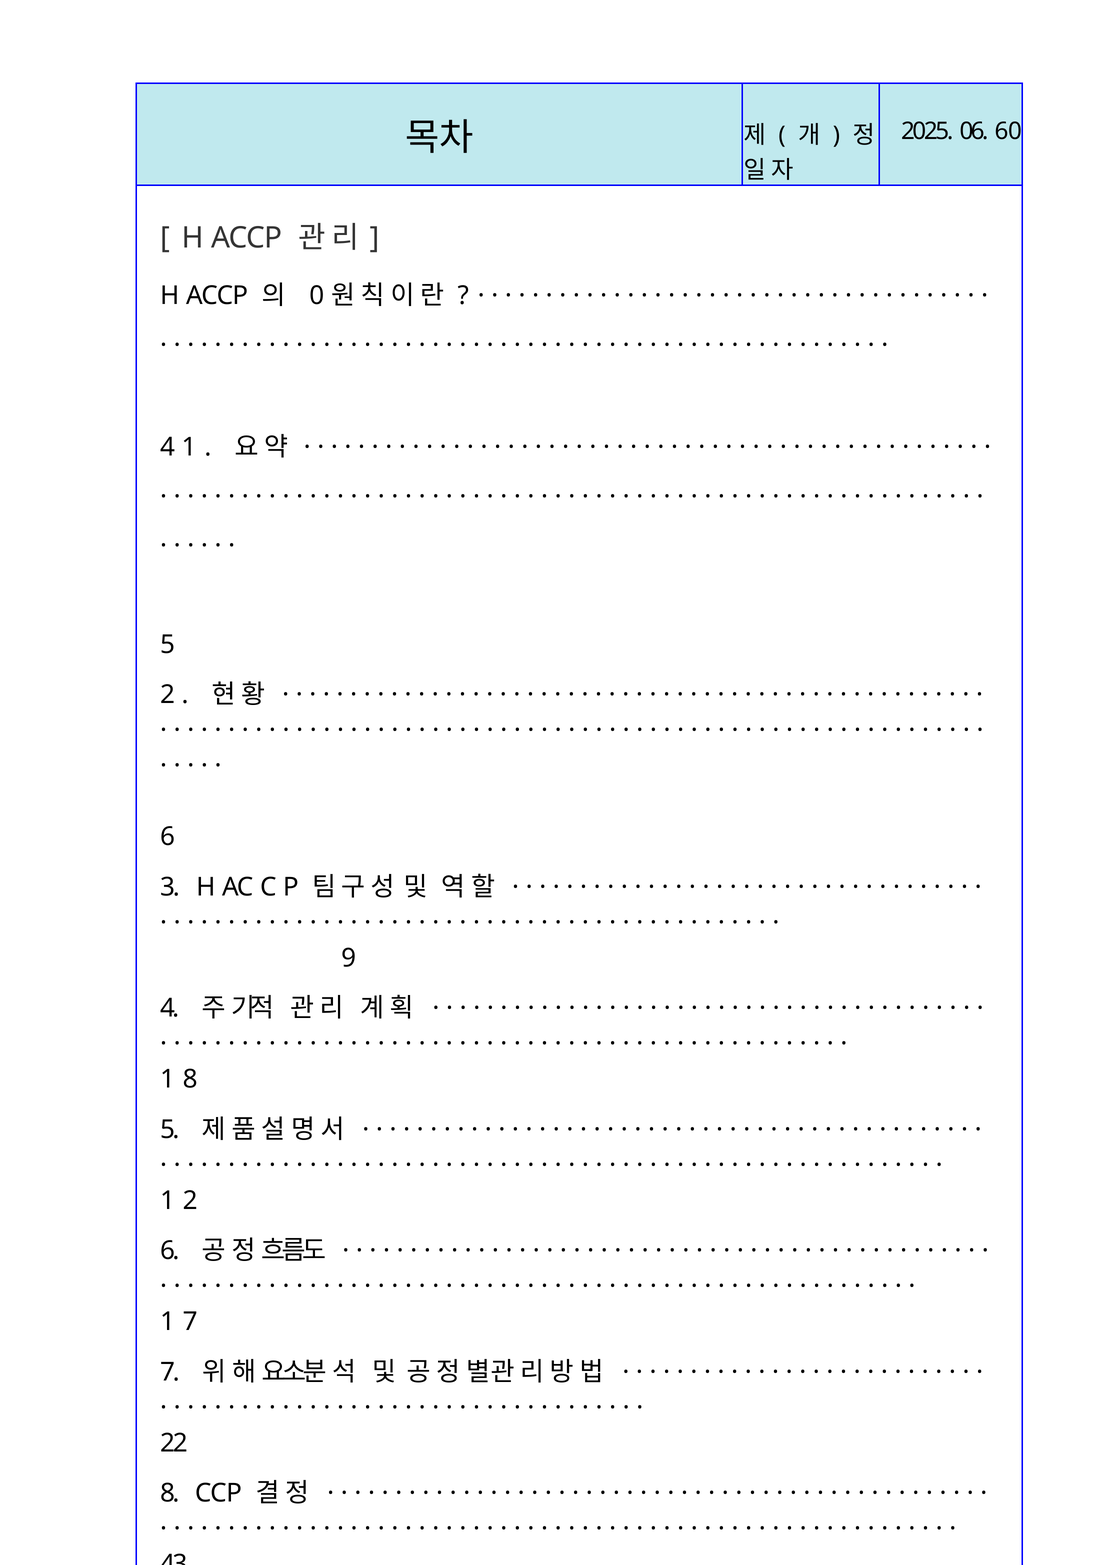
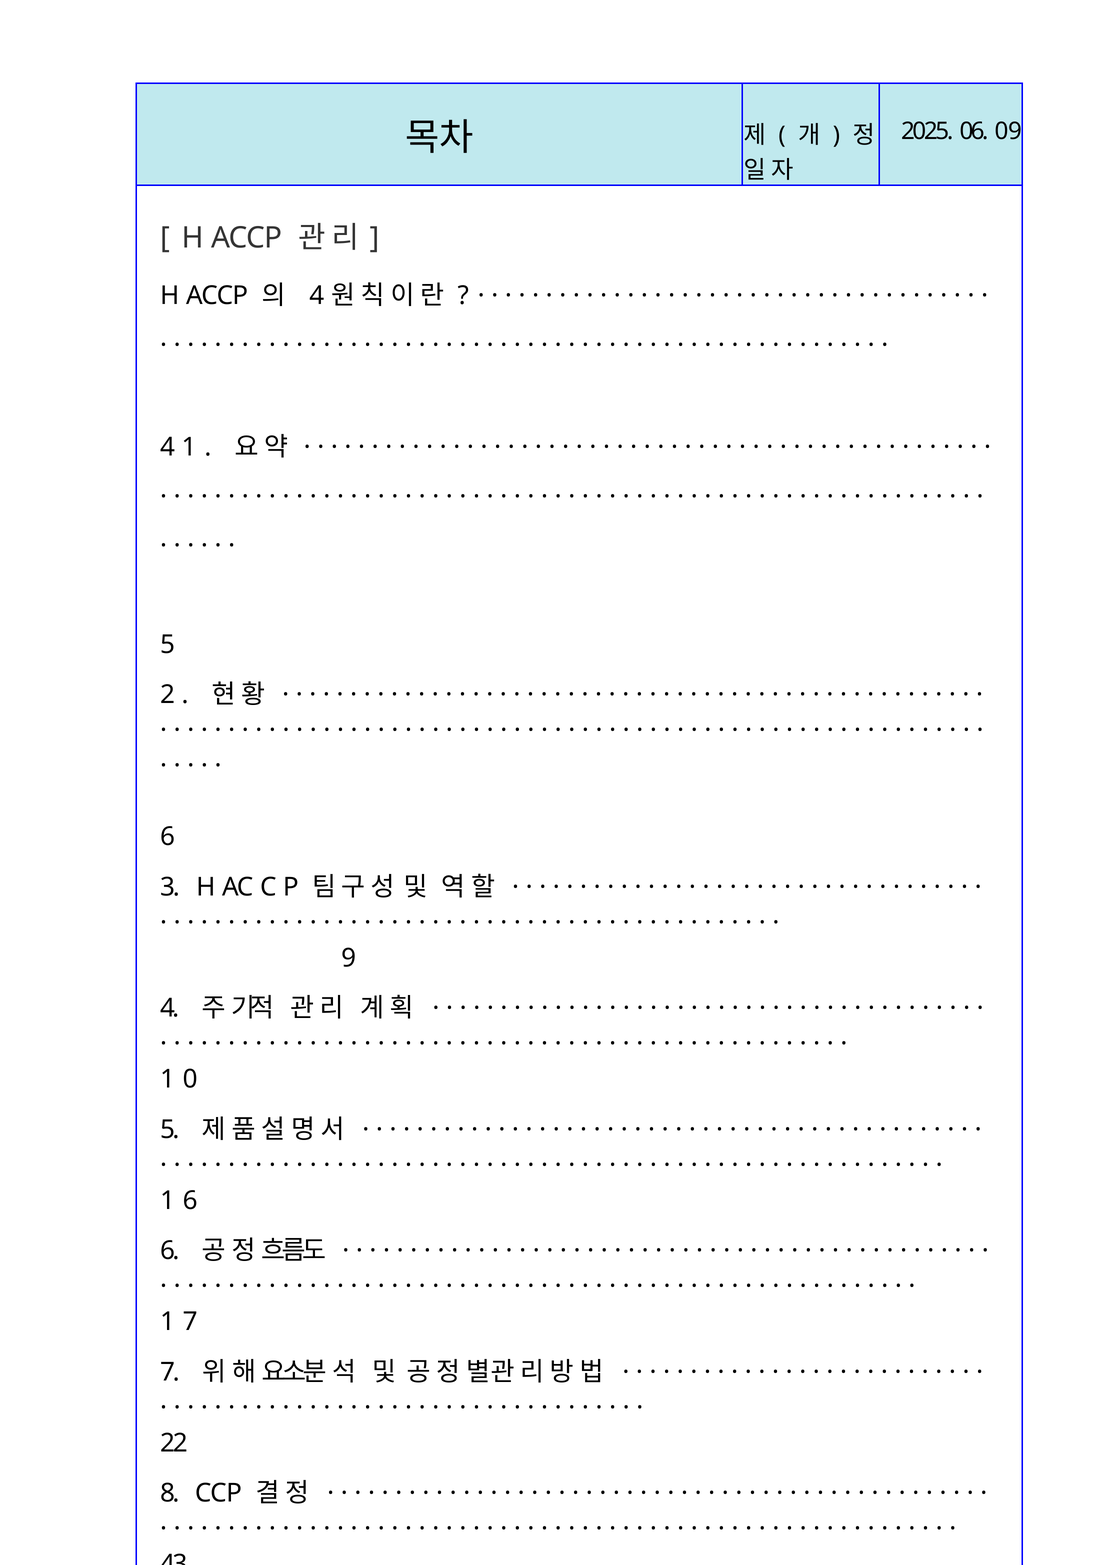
60: 60 -> 09
0 at (317, 296): 0 -> 4
8 at (190, 1079): 8 -> 0
2 at (190, 1200): 2 -> 6
